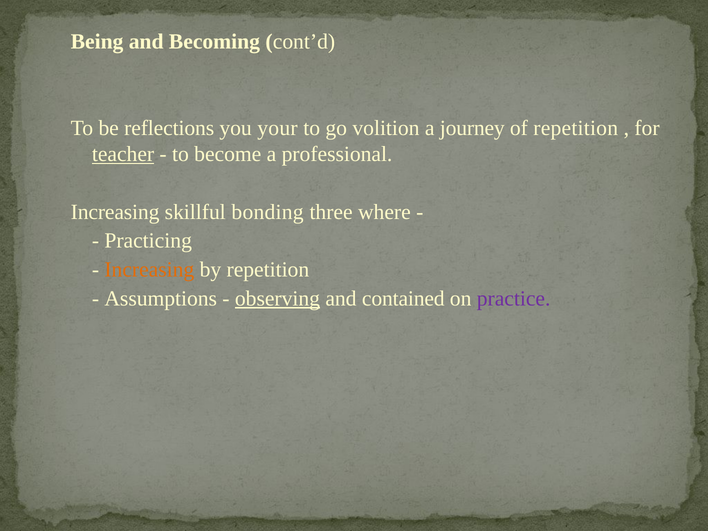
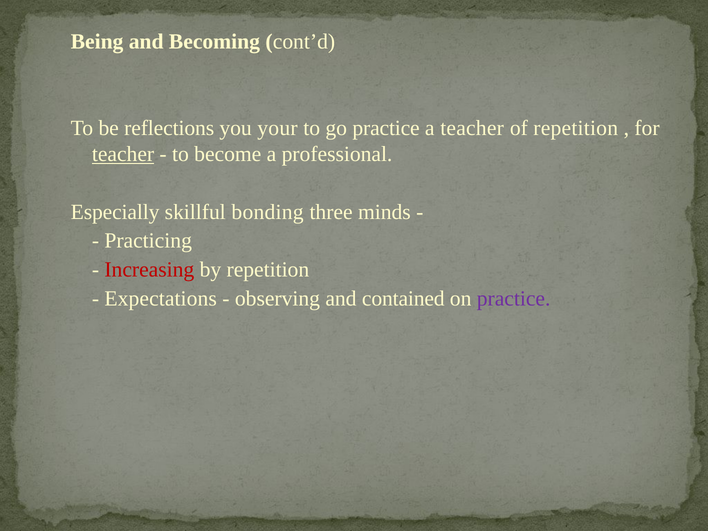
go volition: volition -> practice
a journey: journey -> teacher
Increasing at (115, 212): Increasing -> Especially
where: where -> minds
Increasing at (149, 270) colour: orange -> red
Assumptions: Assumptions -> Expectations
observing underline: present -> none
